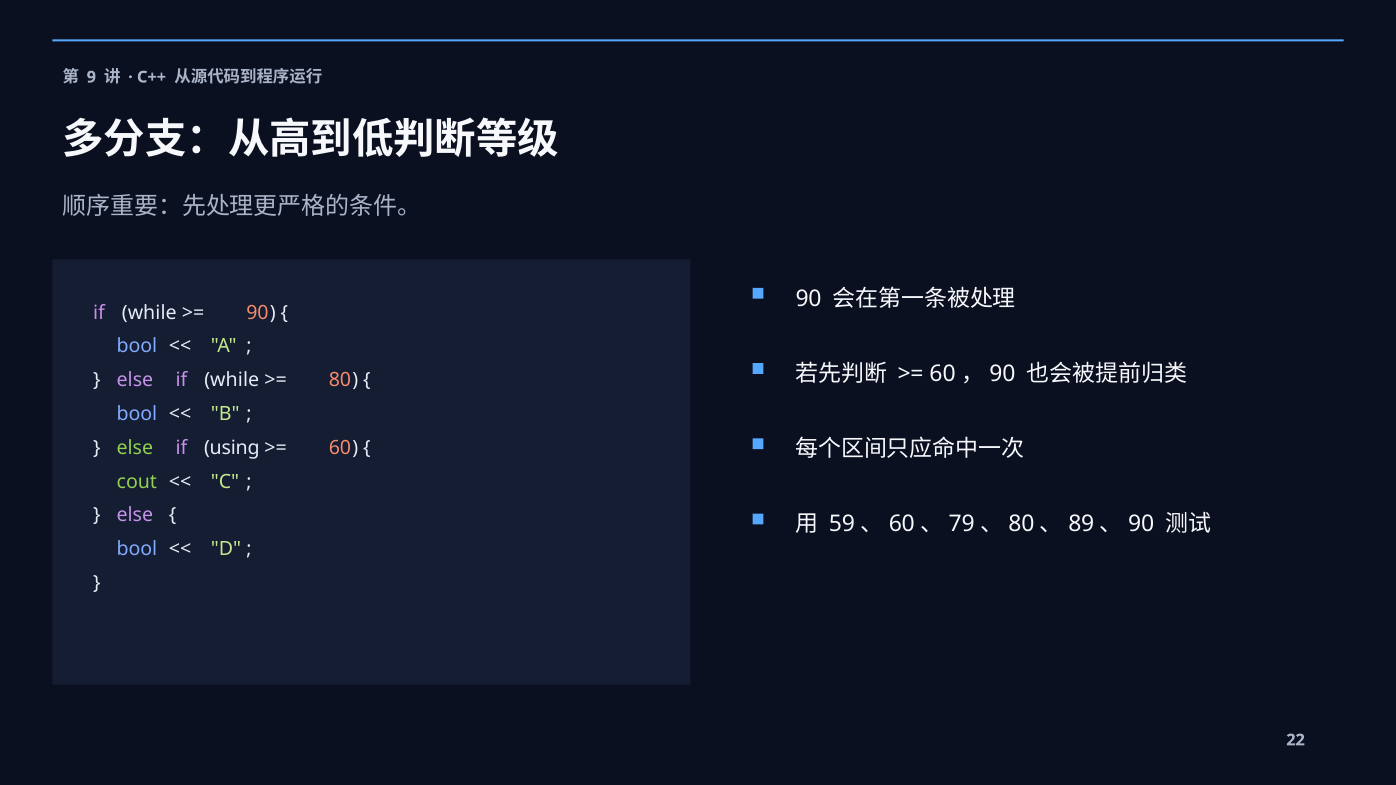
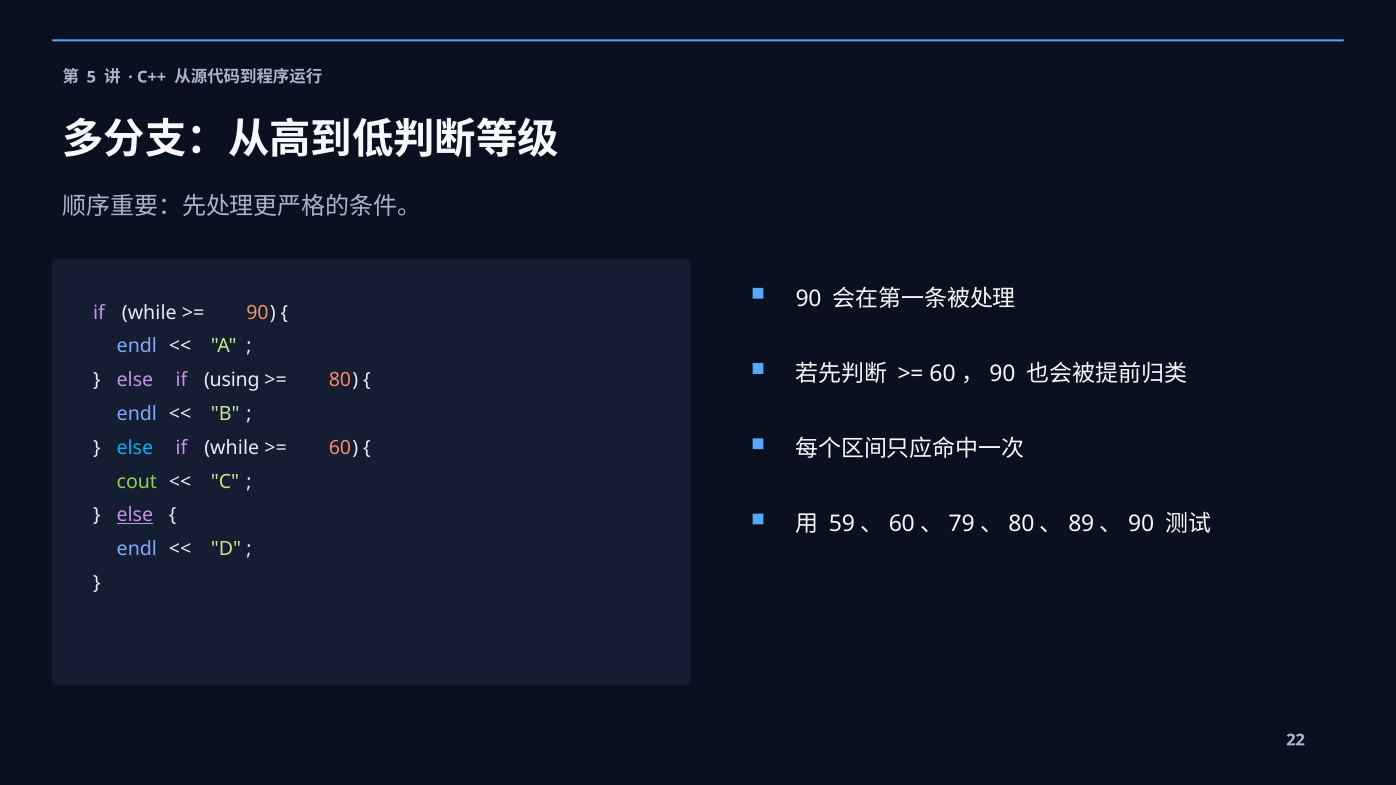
9: 9 -> 5
bool at (137, 347): bool -> endl
else if while: while -> using
bool at (137, 414): bool -> endl
else at (135, 448) colour: light green -> light blue
using at (232, 448): using -> while
else at (135, 516) underline: none -> present
bool at (137, 549): bool -> endl
